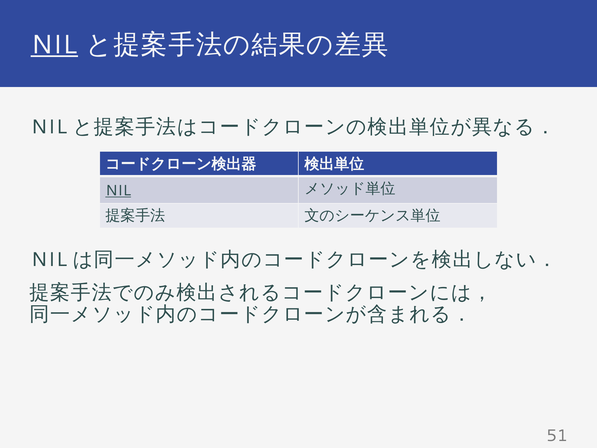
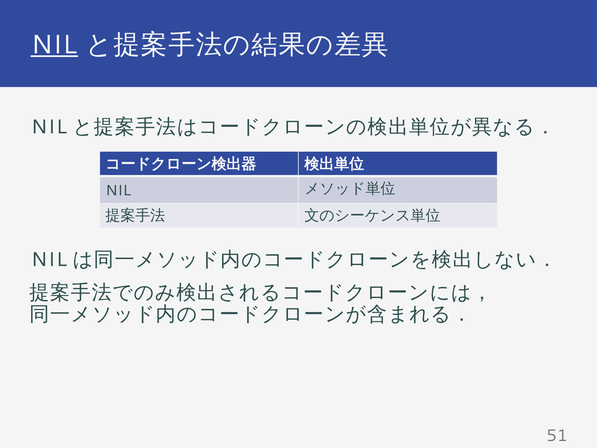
NIL at (118, 190) underline: present -> none
